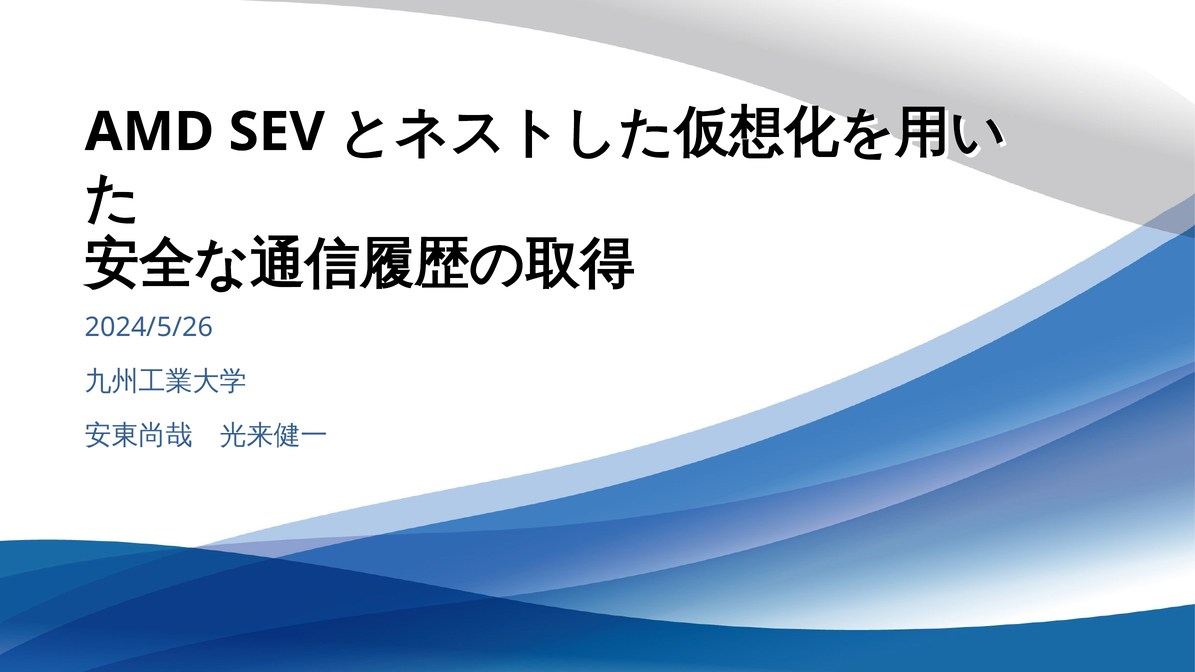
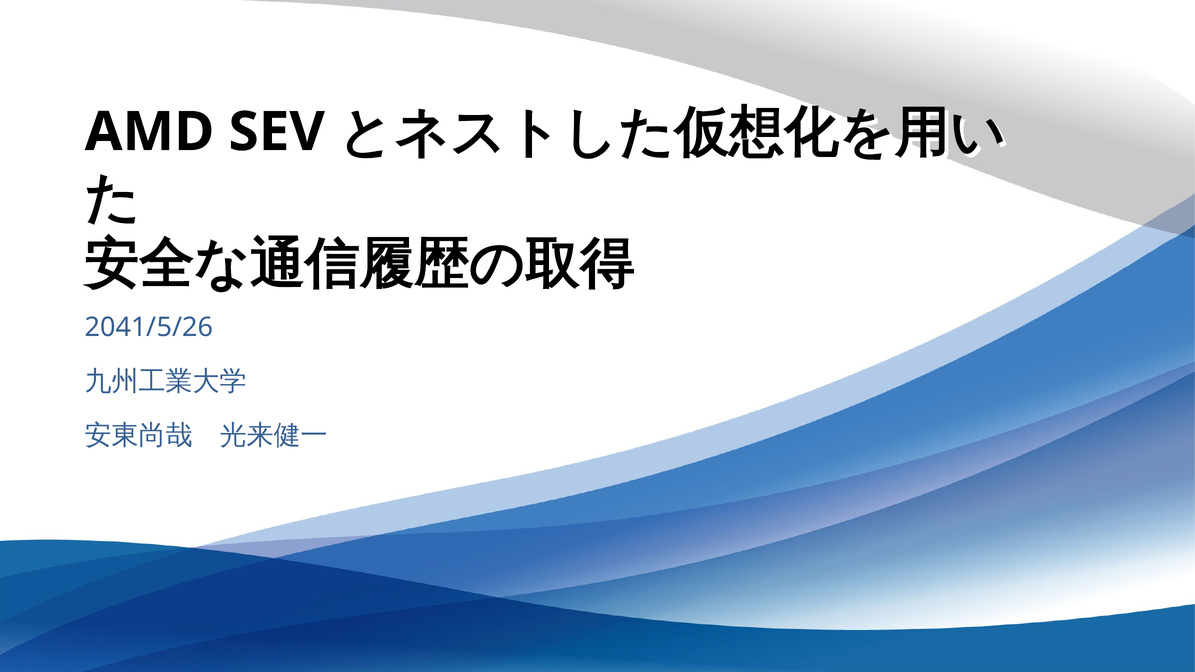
2024/5/26: 2024/5/26 -> 2041/5/26
